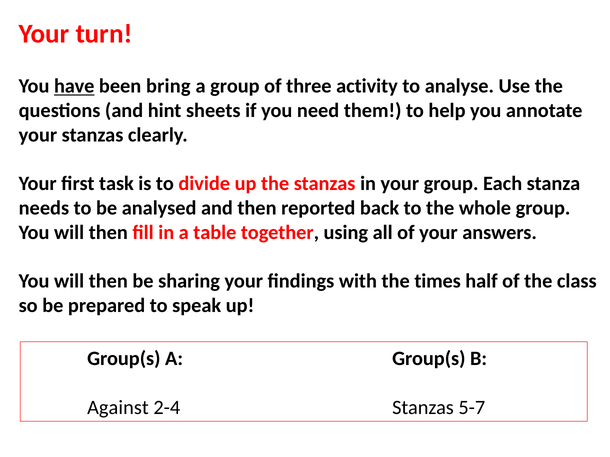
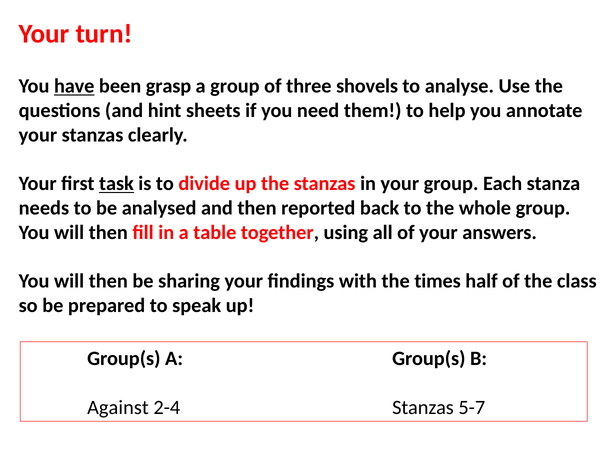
bring: bring -> grasp
activity: activity -> shovels
task underline: none -> present
